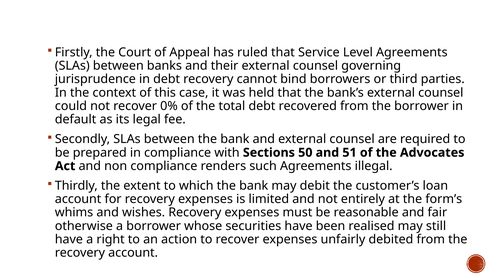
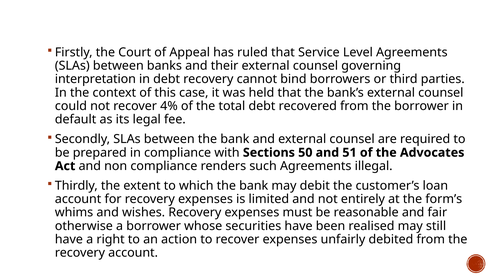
jurisprudence: jurisprudence -> interpretation
0%: 0% -> 4%
